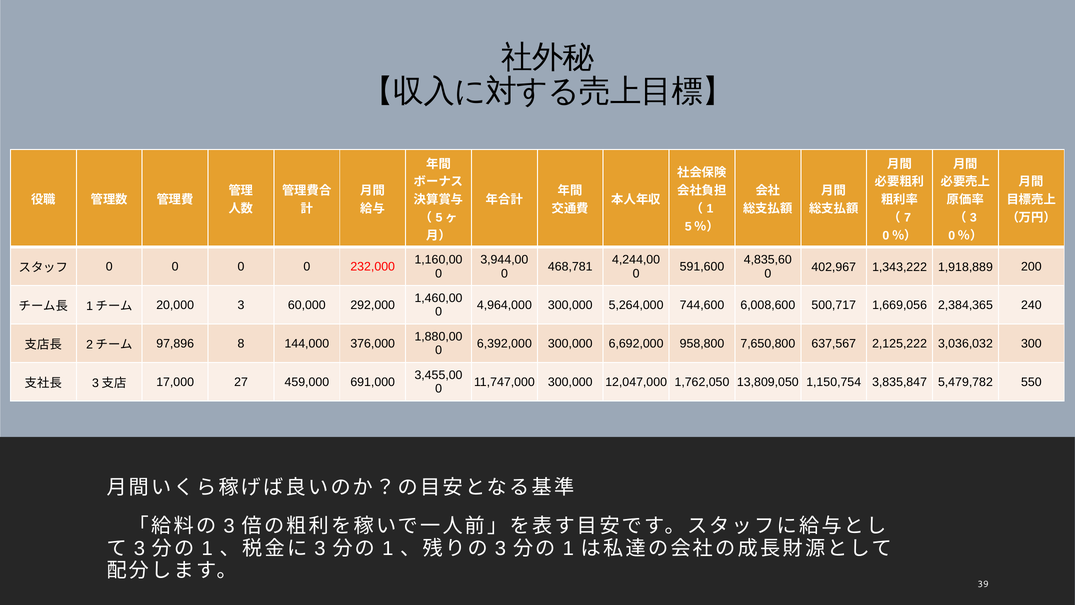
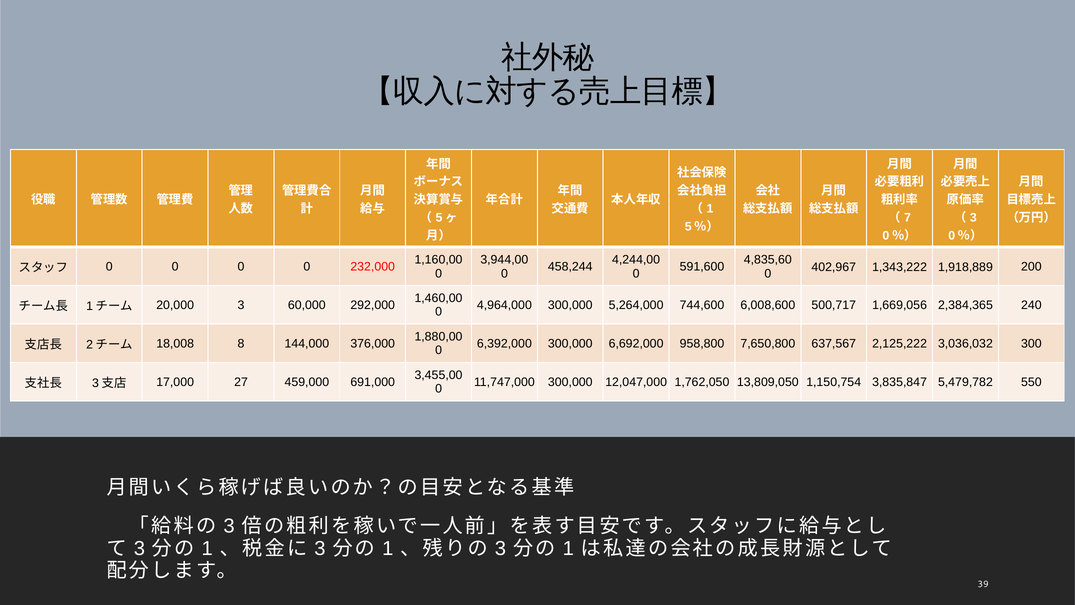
468,781: 468,781 -> 458,244
97,896: 97,896 -> 18,008
